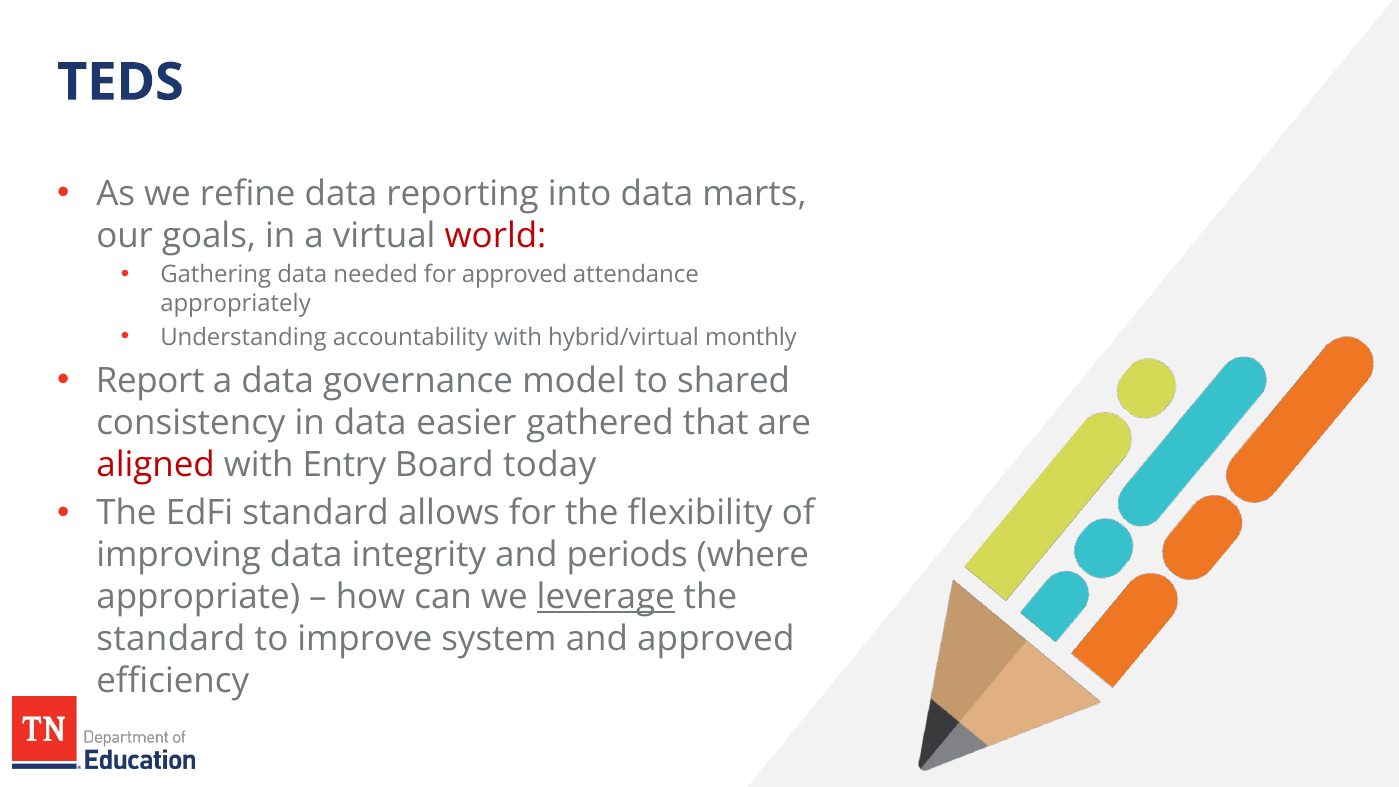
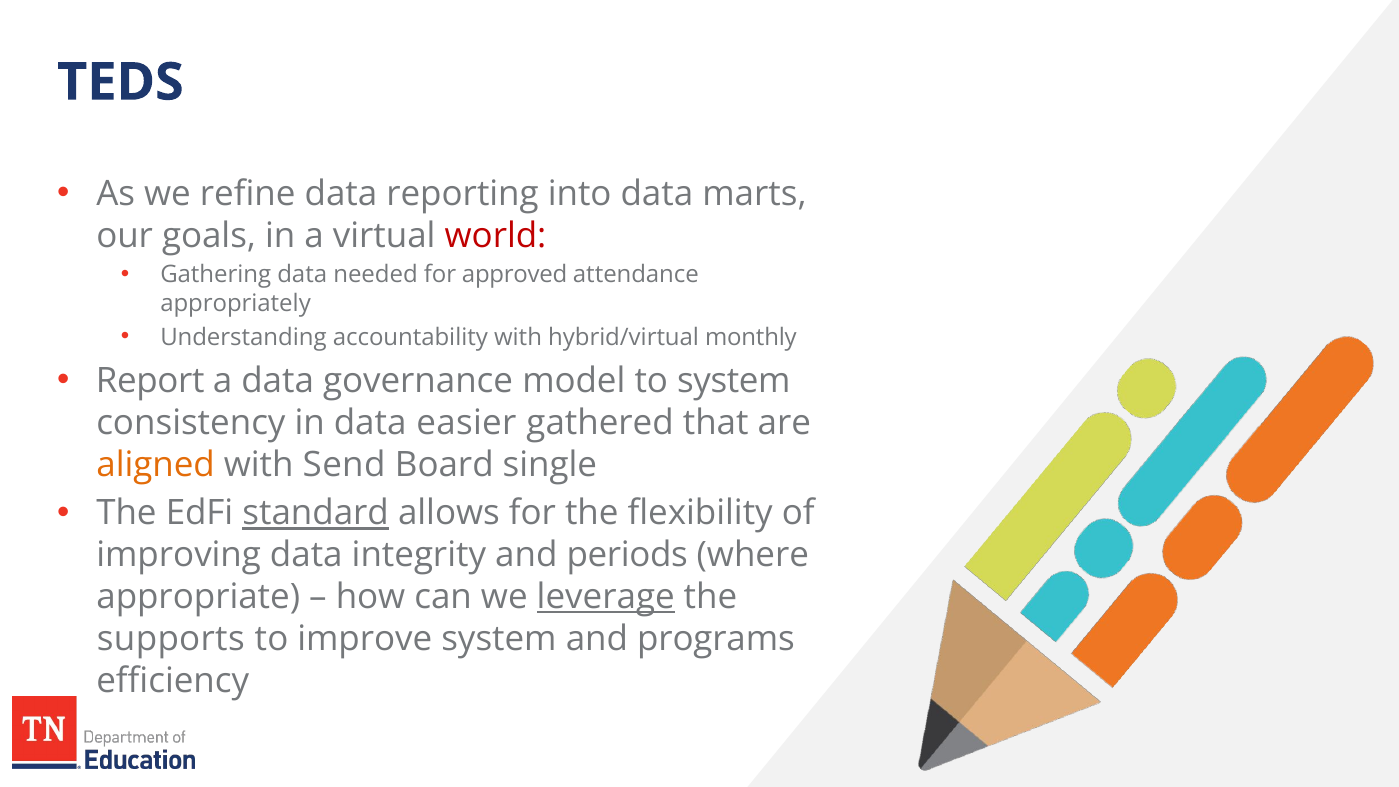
to shared: shared -> system
aligned colour: red -> orange
Entry: Entry -> Send
today: today -> single
standard at (316, 513) underline: none -> present
standard at (171, 639): standard -> supports
and approved: approved -> programs
